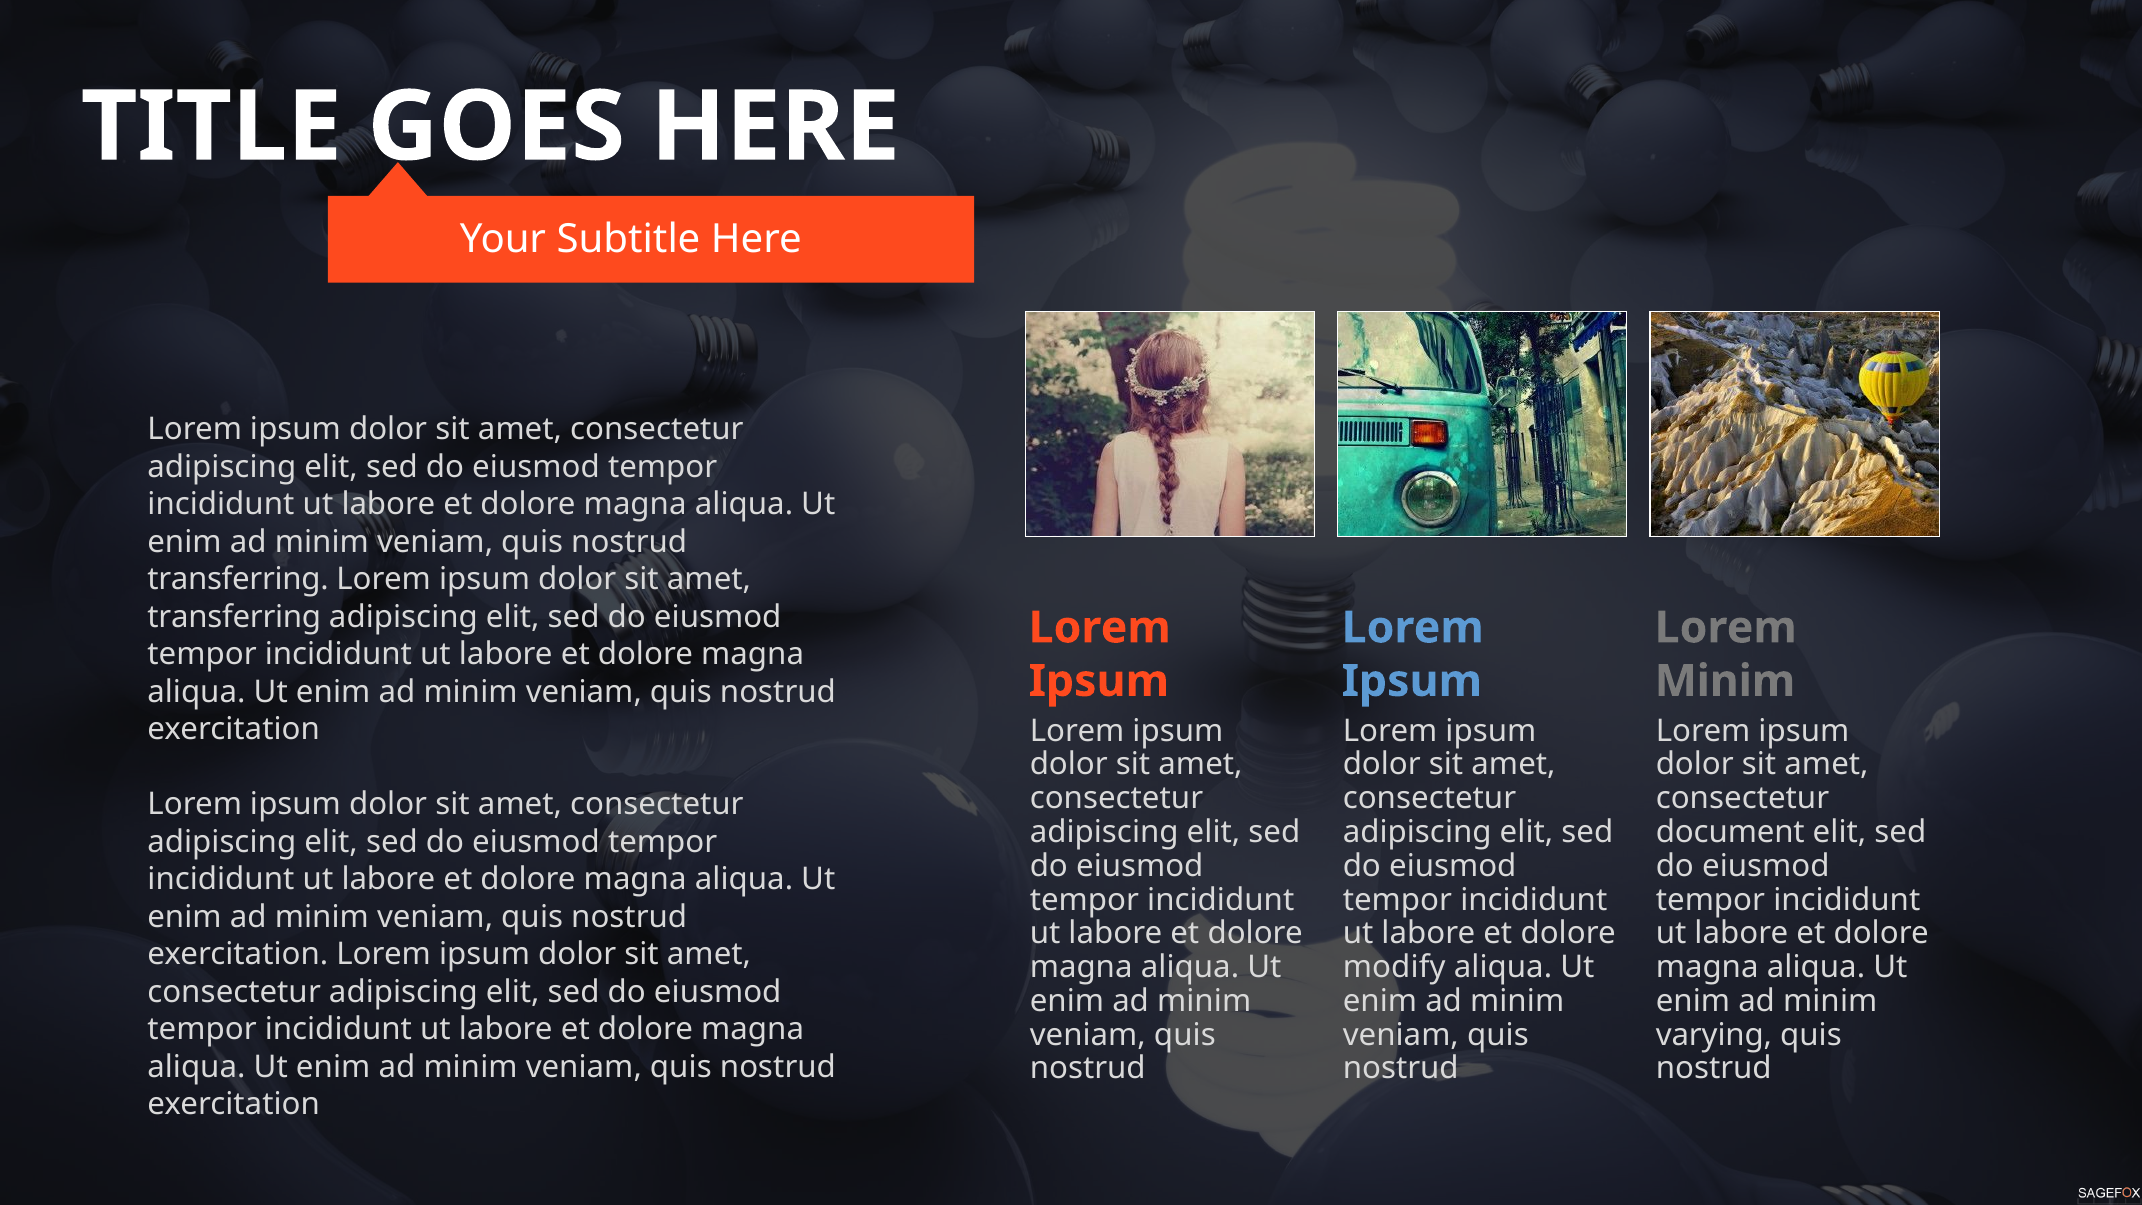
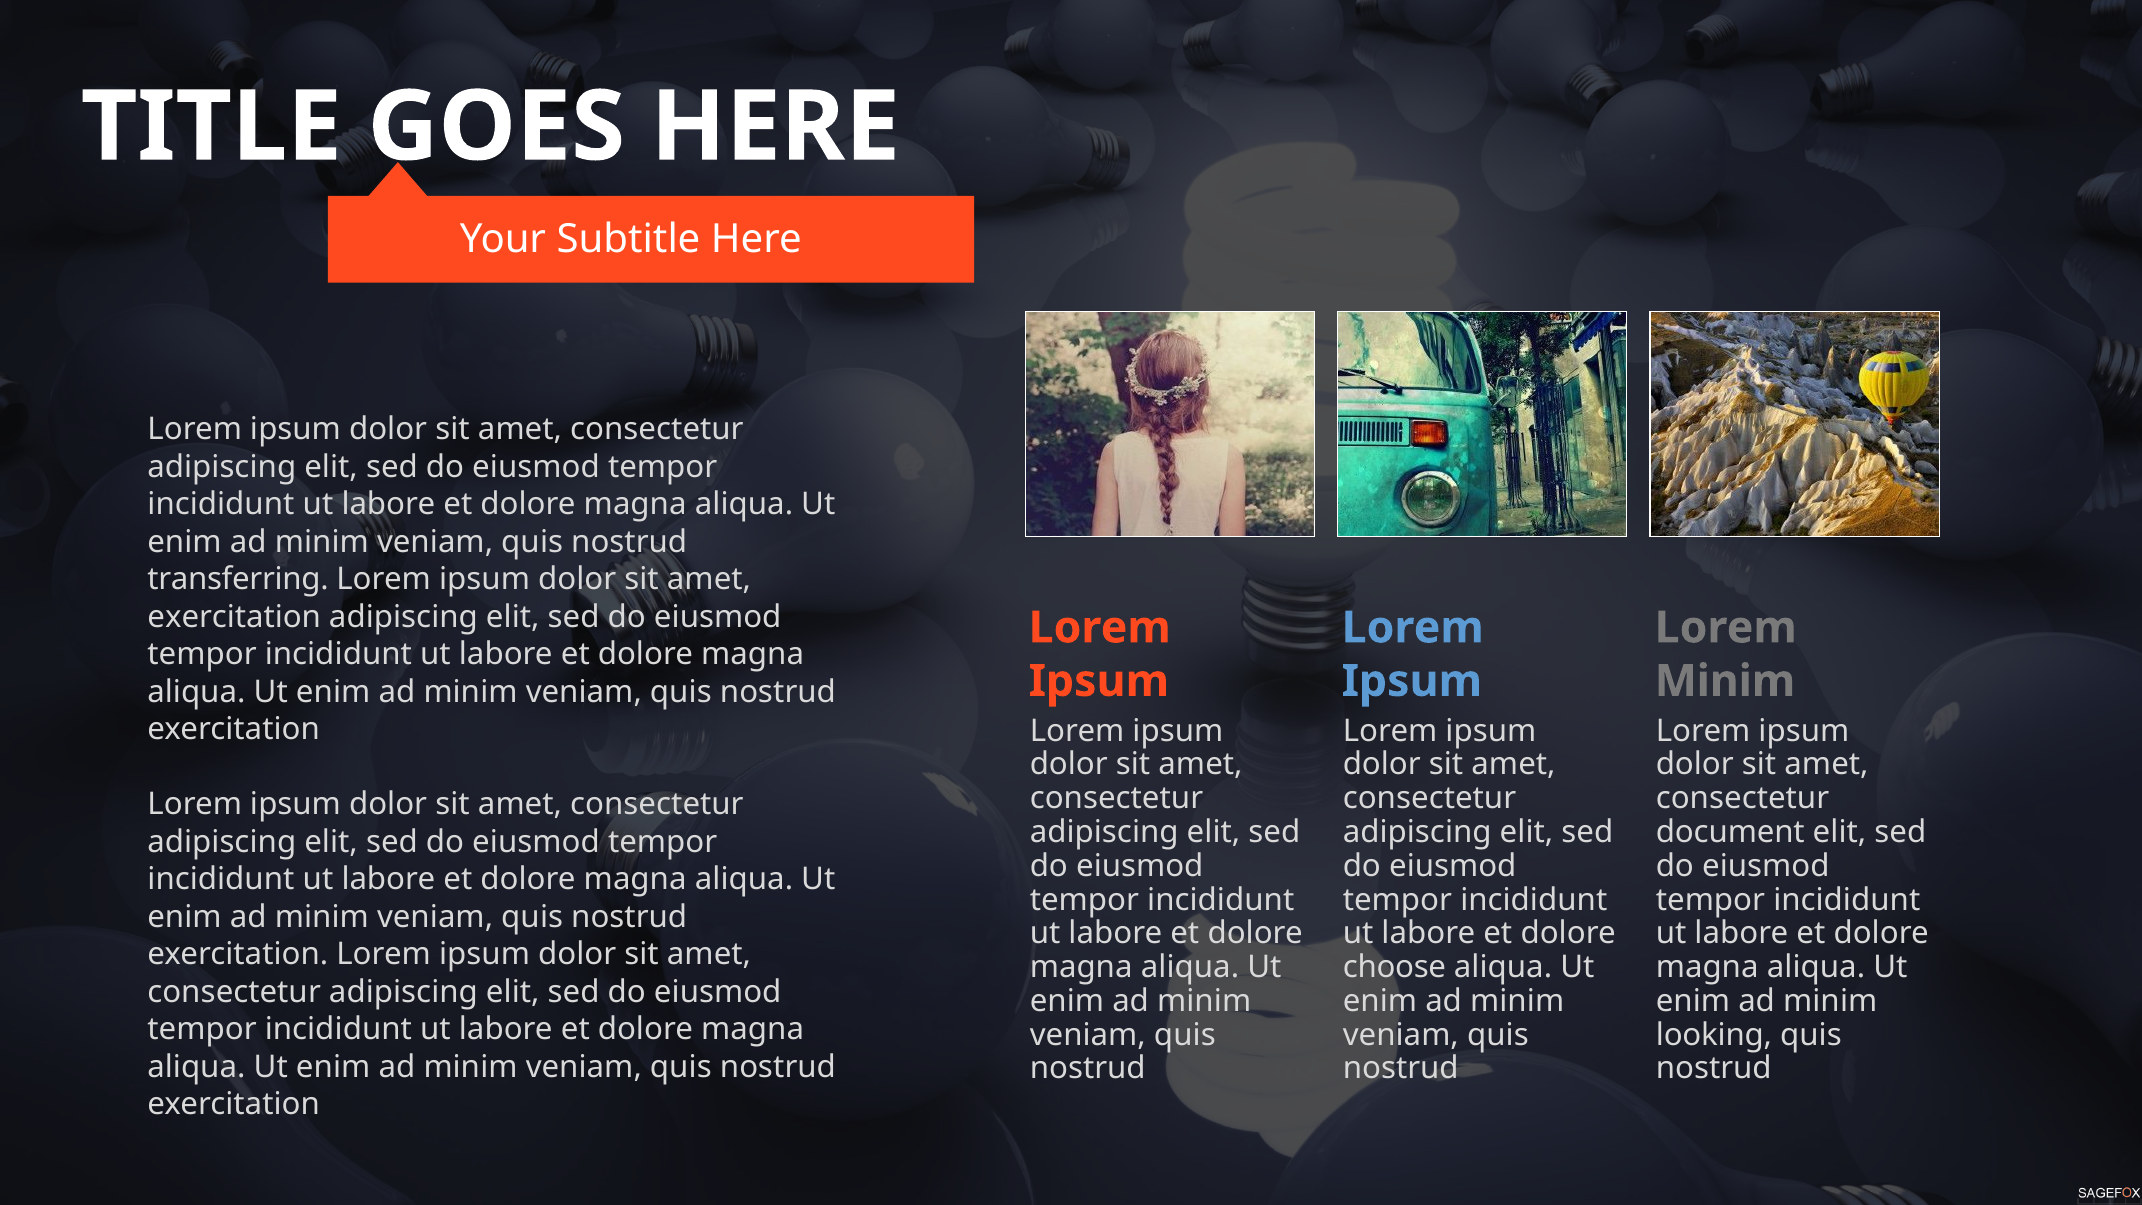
transferring at (234, 617): transferring -> exercitation
modify: modify -> choose
varying: varying -> looking
